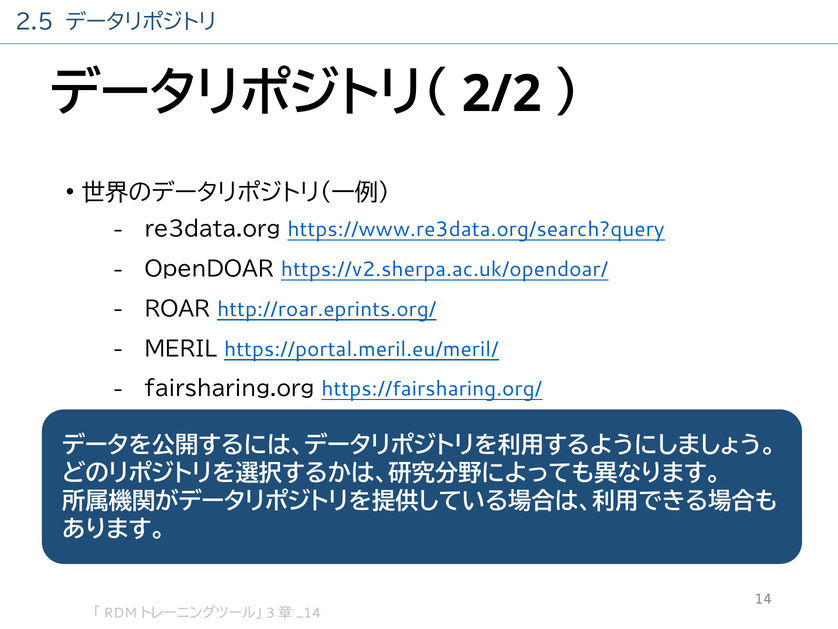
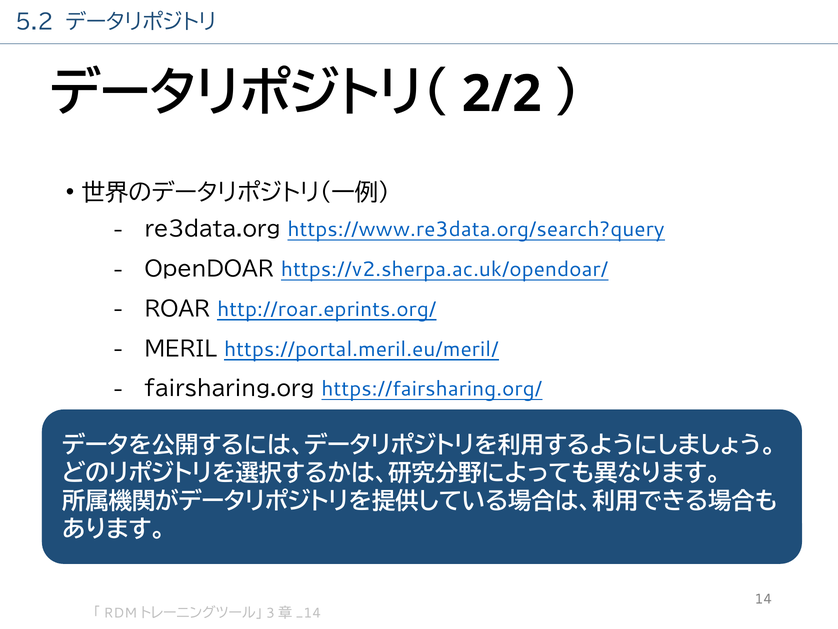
2.5: 2.5 -> 5.2
